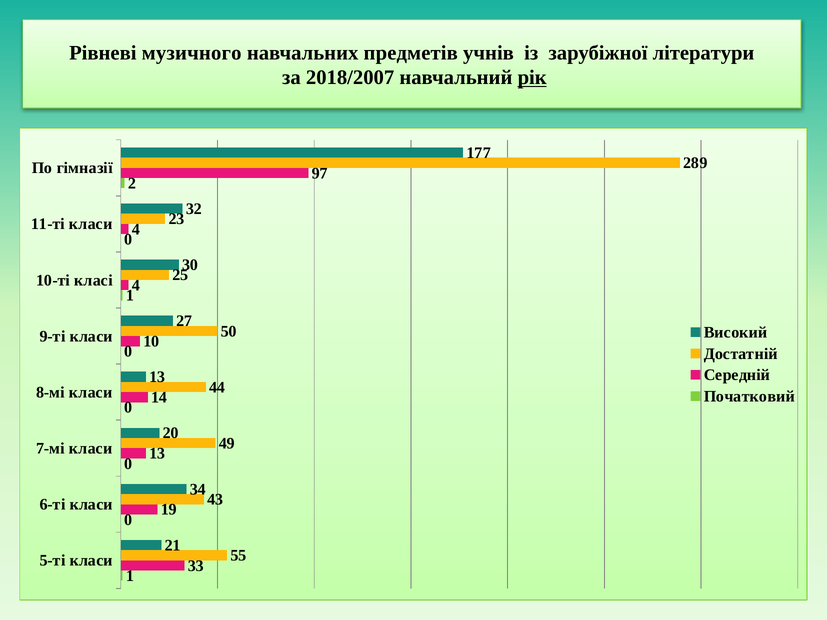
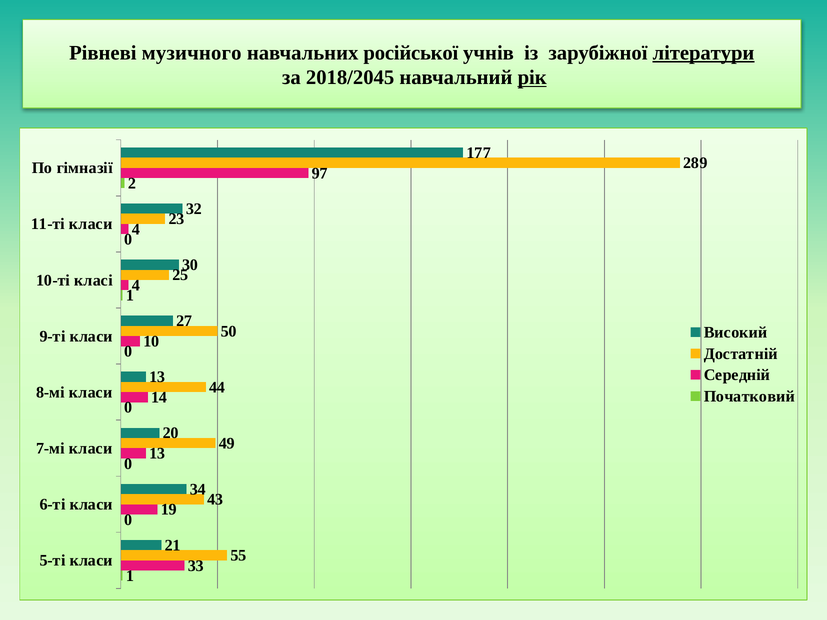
предметів: предметів -> російської
літератури underline: none -> present
2018/2007: 2018/2007 -> 2018/2045
